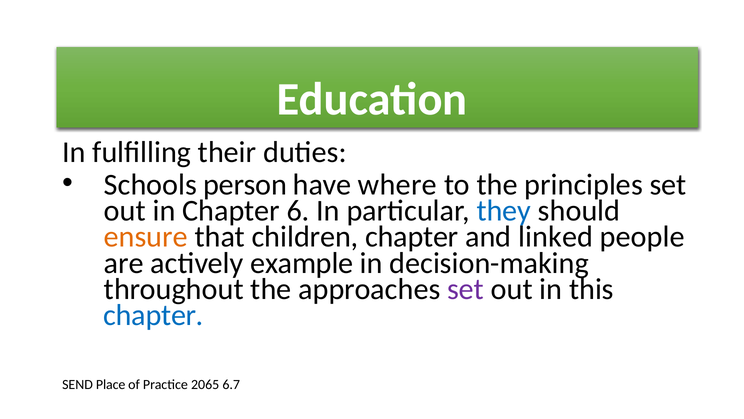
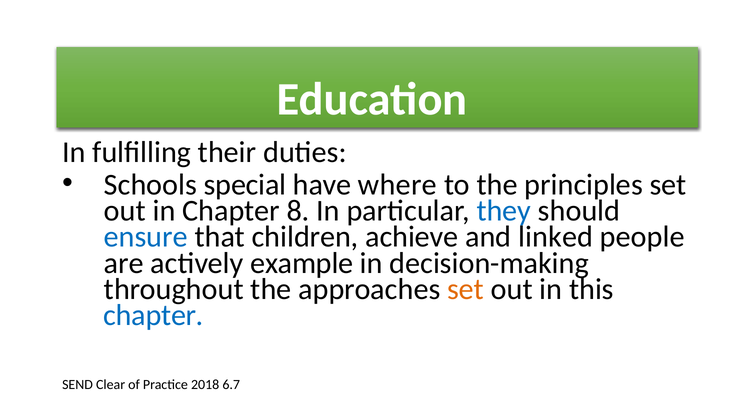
person: person -> special
6: 6 -> 8
ensure colour: orange -> blue
children chapter: chapter -> achieve
set at (466, 289) colour: purple -> orange
Place: Place -> Clear
2065: 2065 -> 2018
